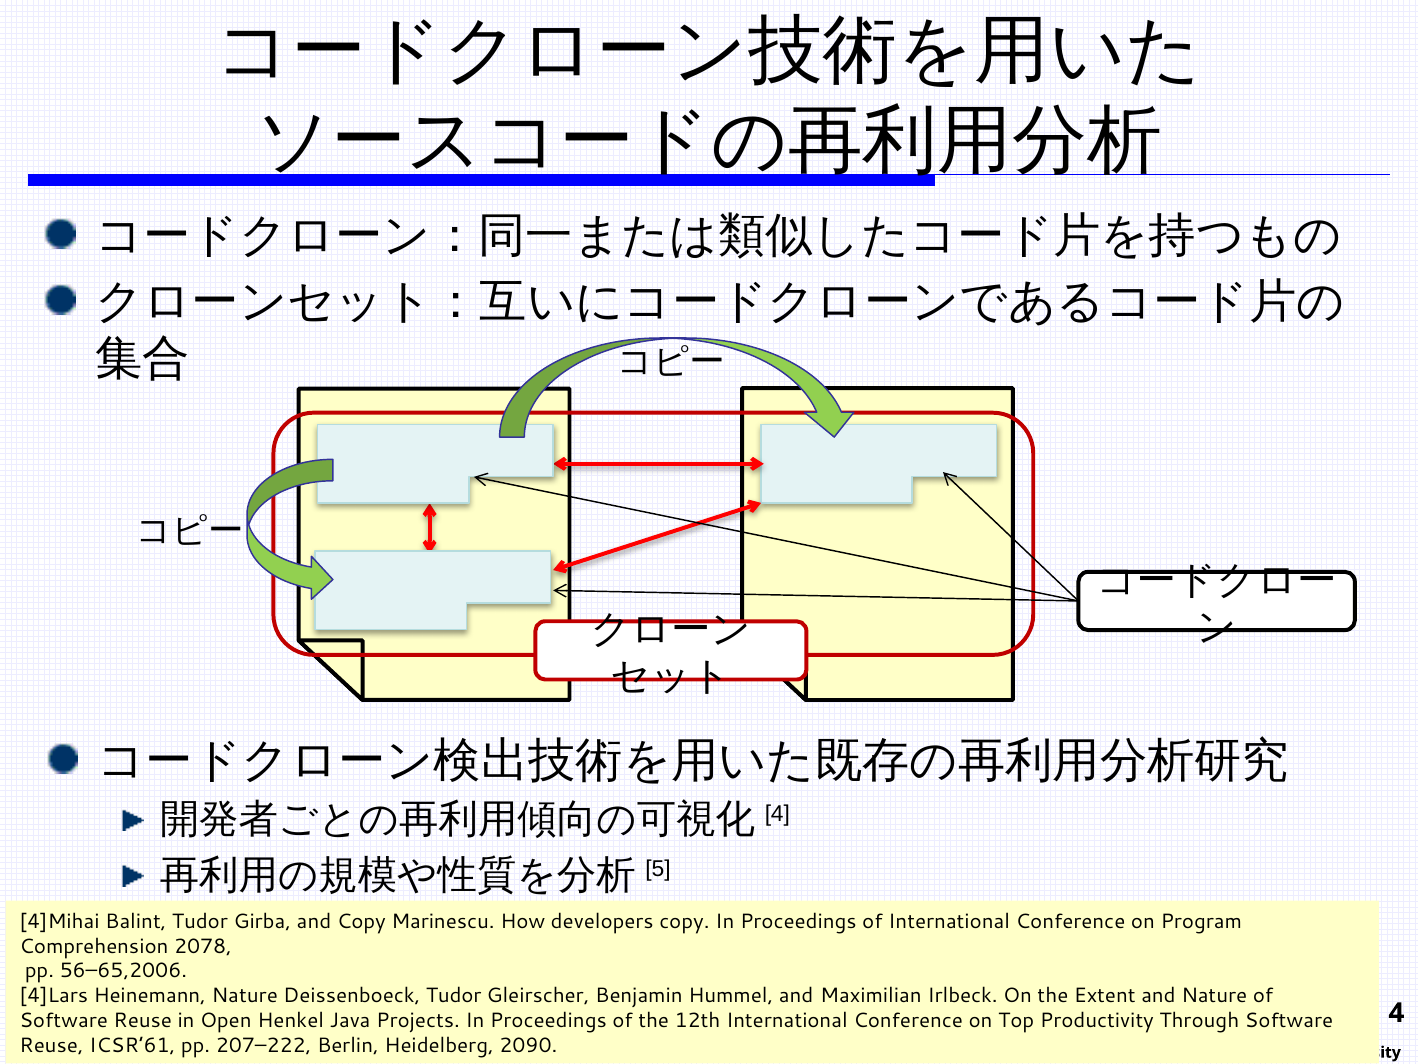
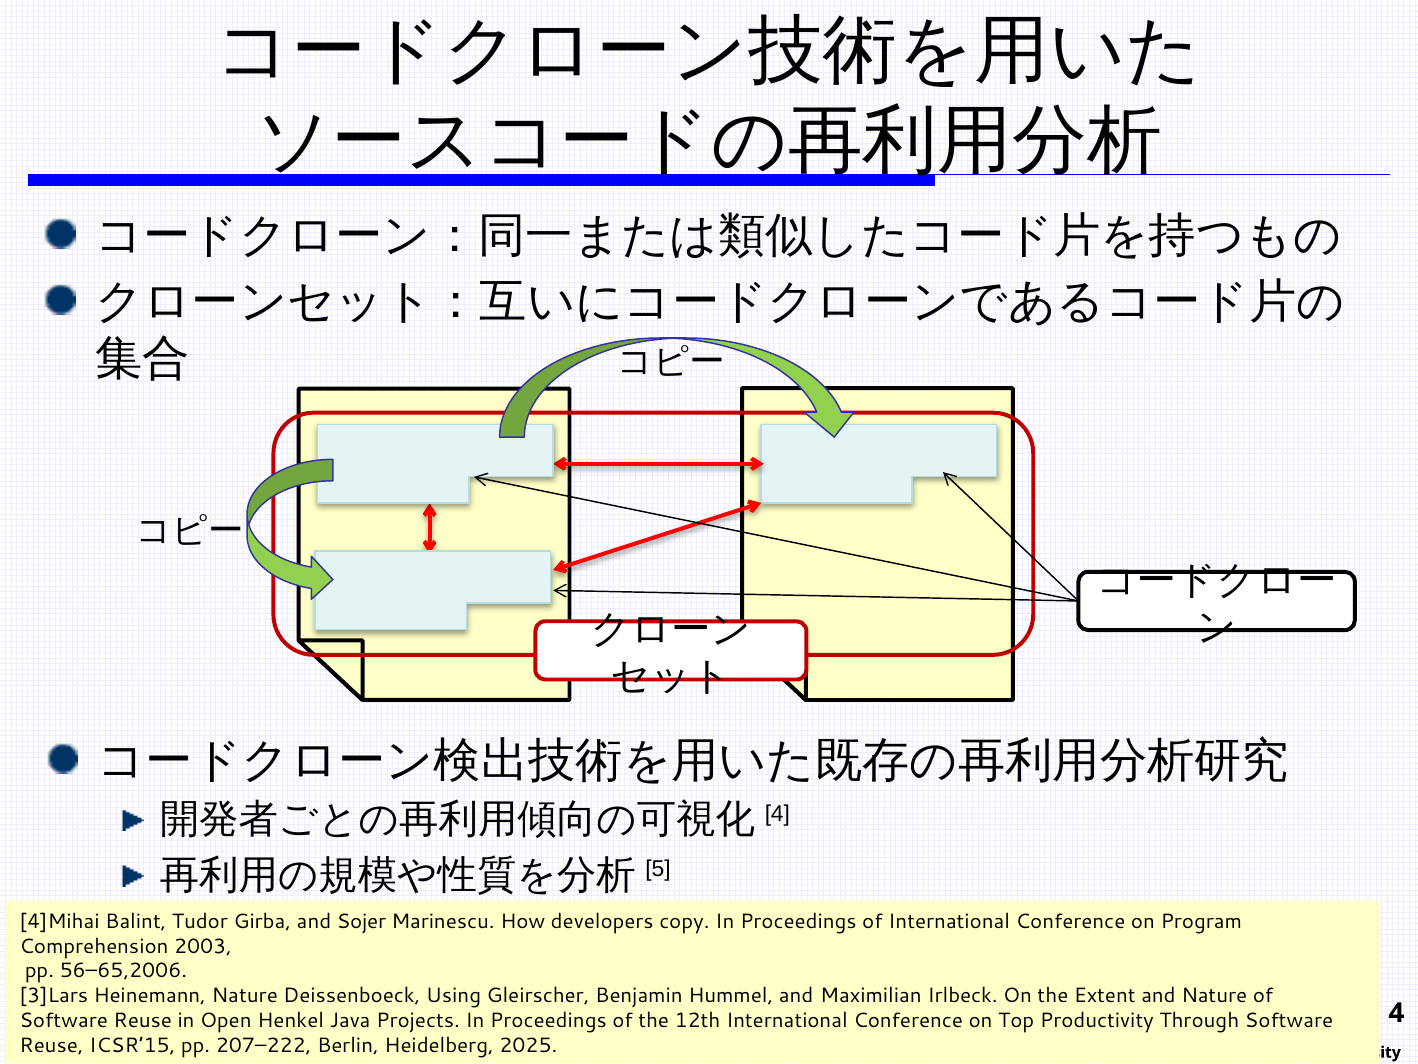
and Copy: Copy -> Sojer
2078: 2078 -> 2003
4]Lars: 4]Lars -> 3]Lars
Deissenboeck Tudor: Tudor -> Using
ICSR’61: ICSR’61 -> ICSR’15
2090: 2090 -> 2025
